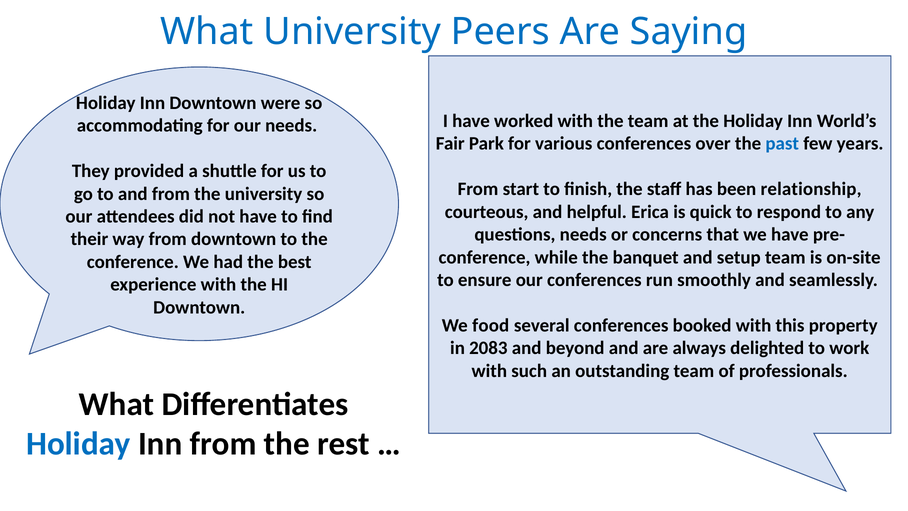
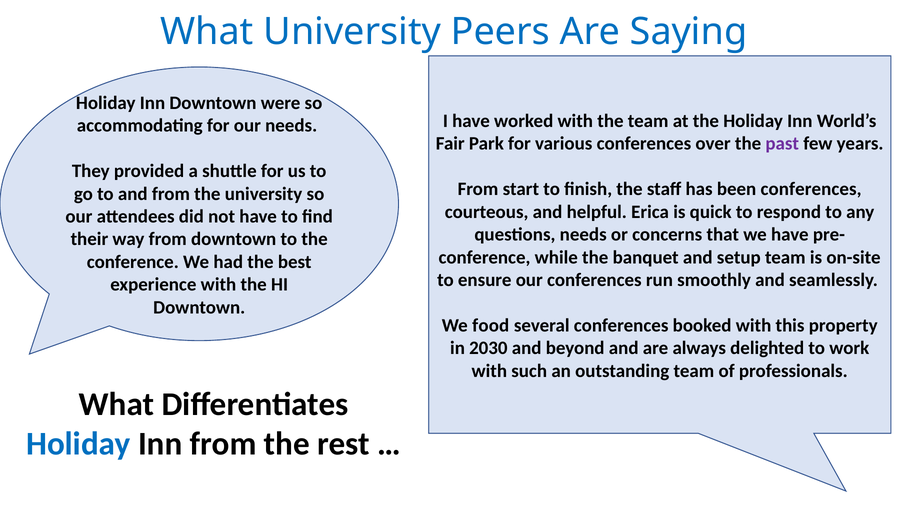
past colour: blue -> purple
been relationship: relationship -> conferences
2083: 2083 -> 2030
